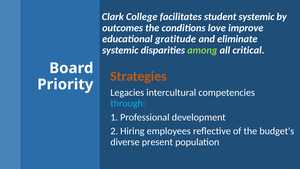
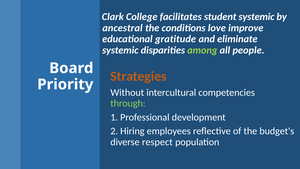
outcomes: outcomes -> ancestral
critical: critical -> people
Legacies: Legacies -> Without
through colour: light blue -> light green
present: present -> respect
